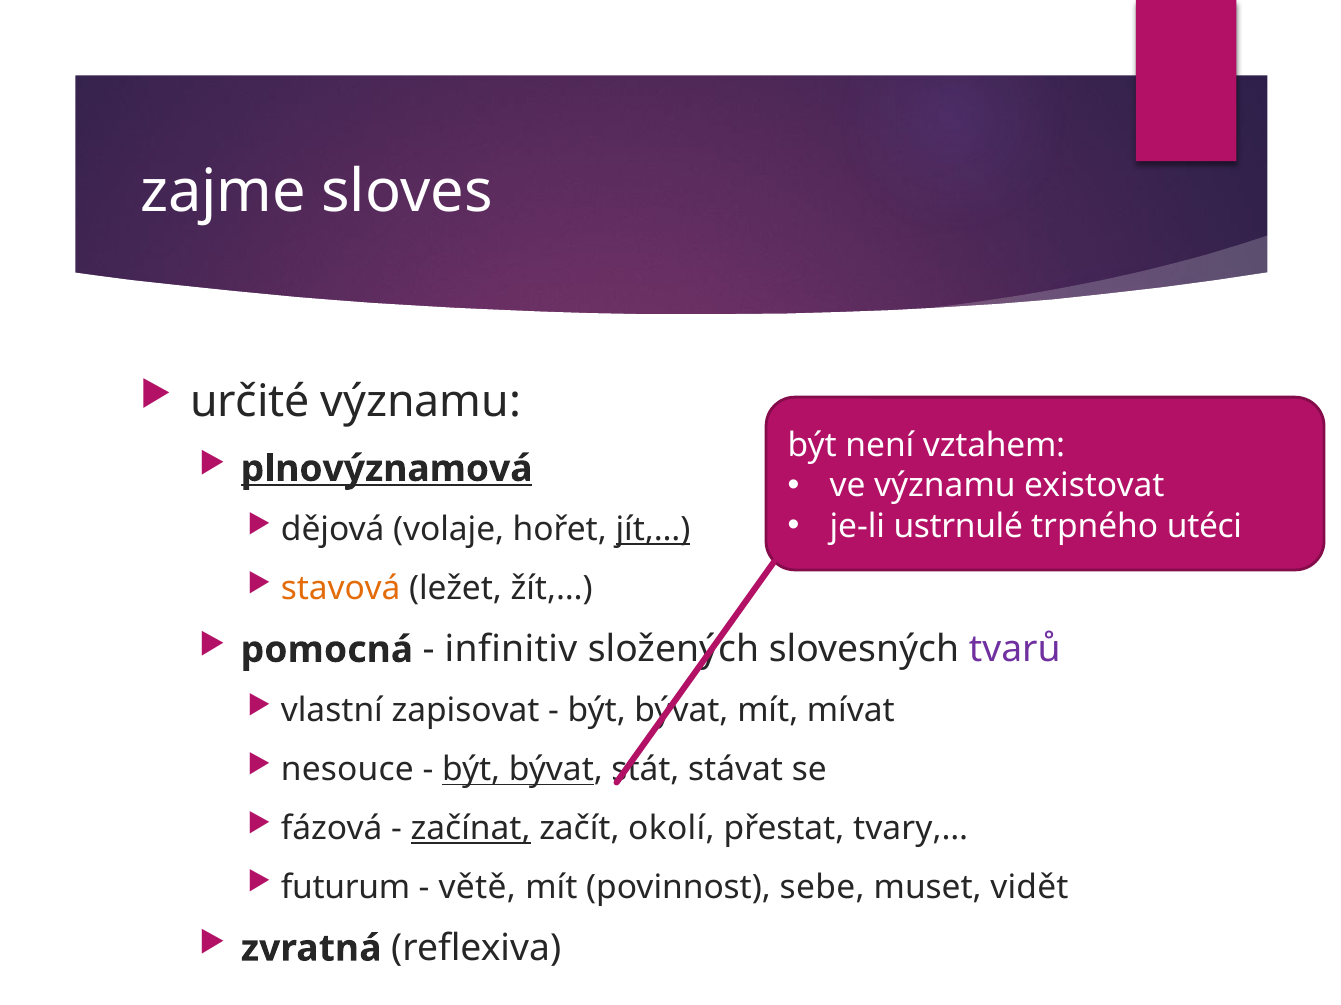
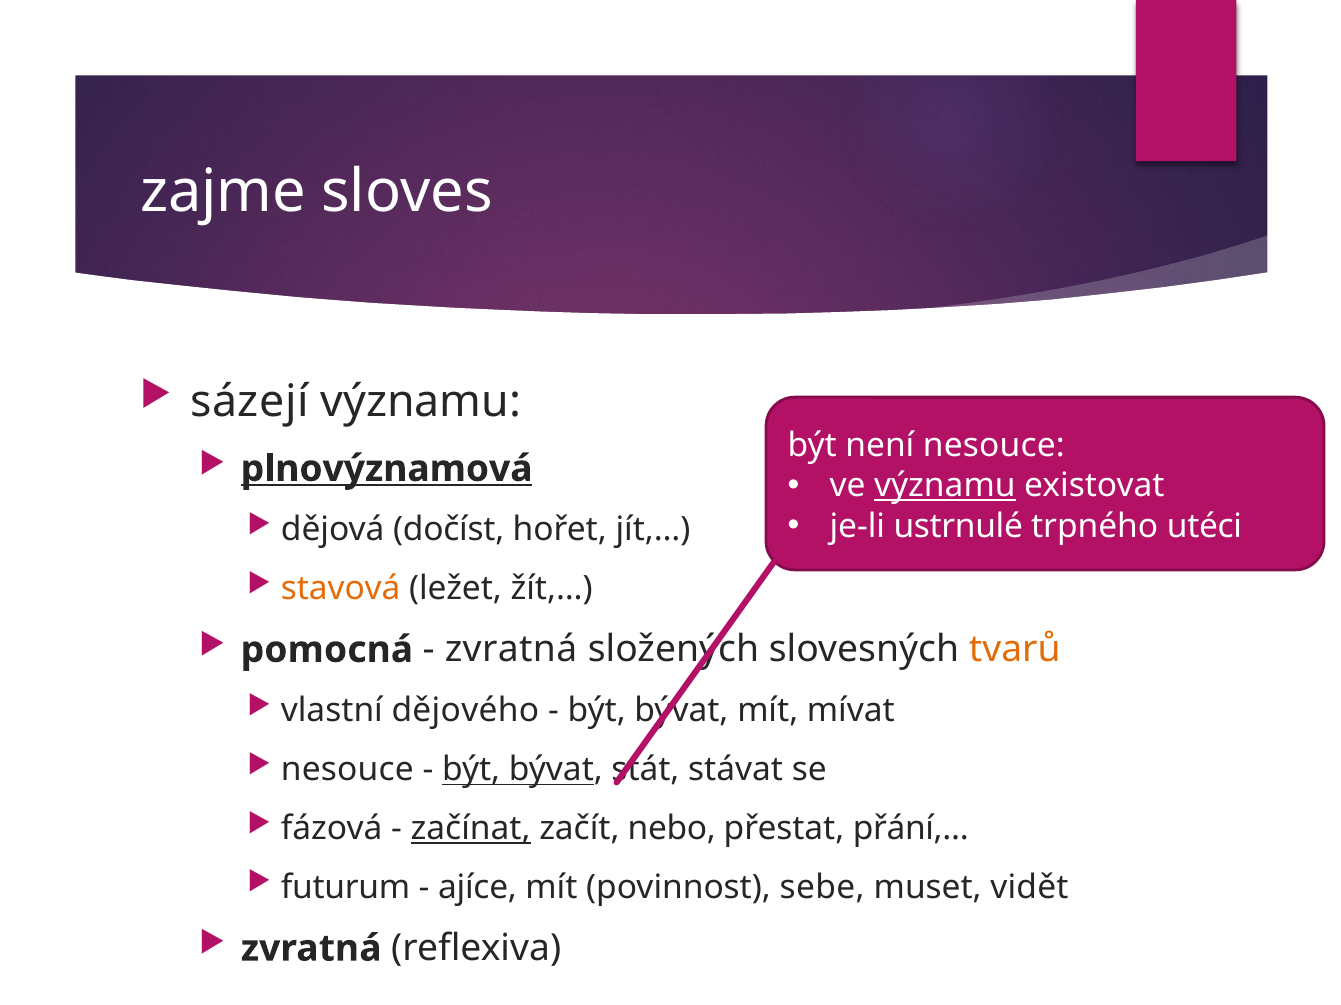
určité: určité -> sázejí
není vztahem: vztahem -> nesouce
významu at (945, 486) underline: none -> present
volaje: volaje -> dočíst
jít,… underline: present -> none
infinitiv at (511, 650): infinitiv -> zvratná
tvarů colour: purple -> orange
zapisovat: zapisovat -> dějového
okolí: okolí -> nebo
tvary,…: tvary,… -> přání,…
větě: větě -> ajíce
